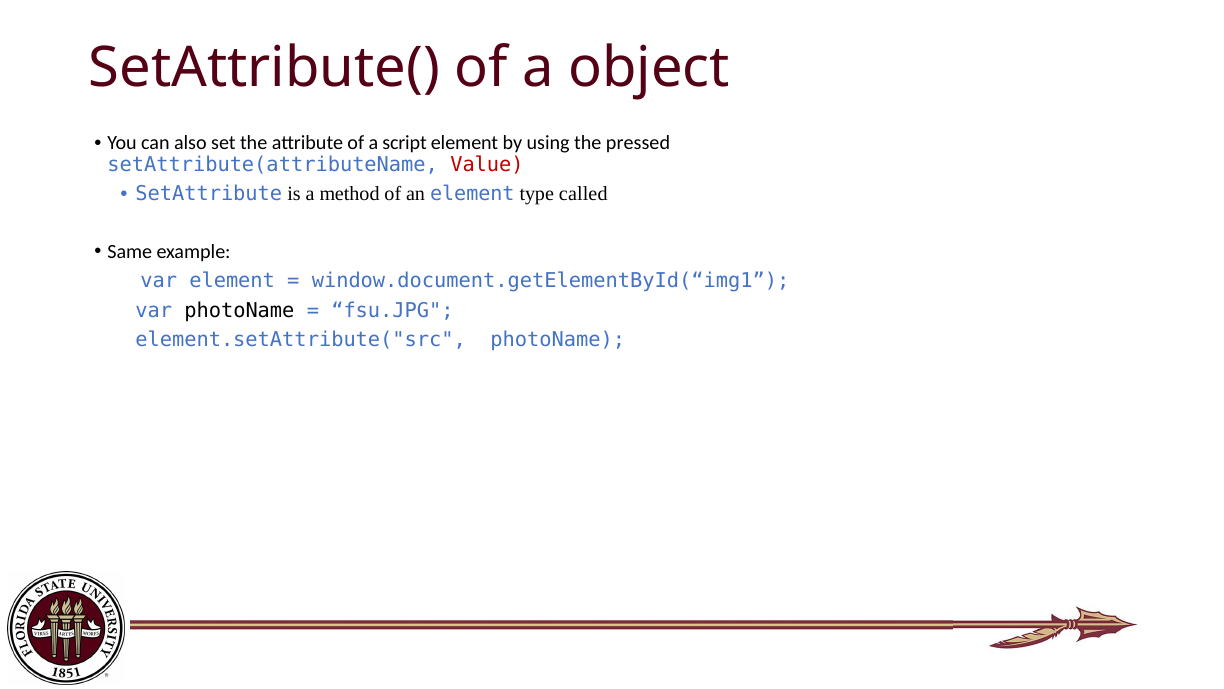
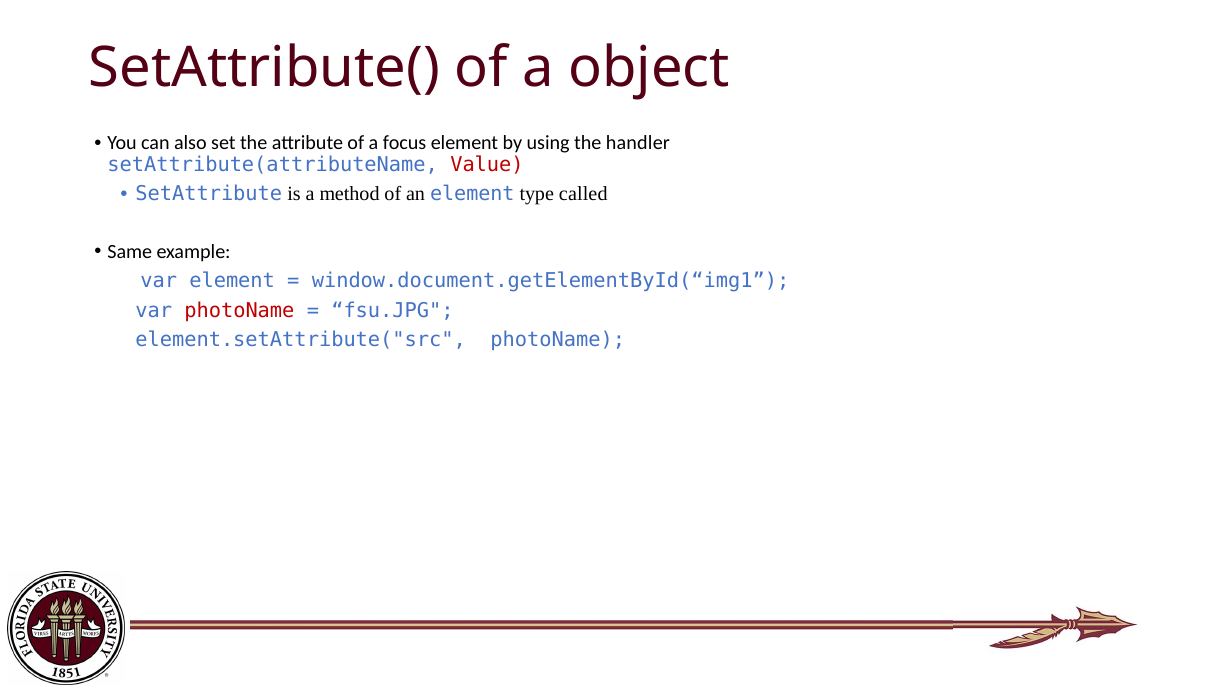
script: script -> focus
pressed: pressed -> handler
photoName at (239, 310) colour: black -> red
